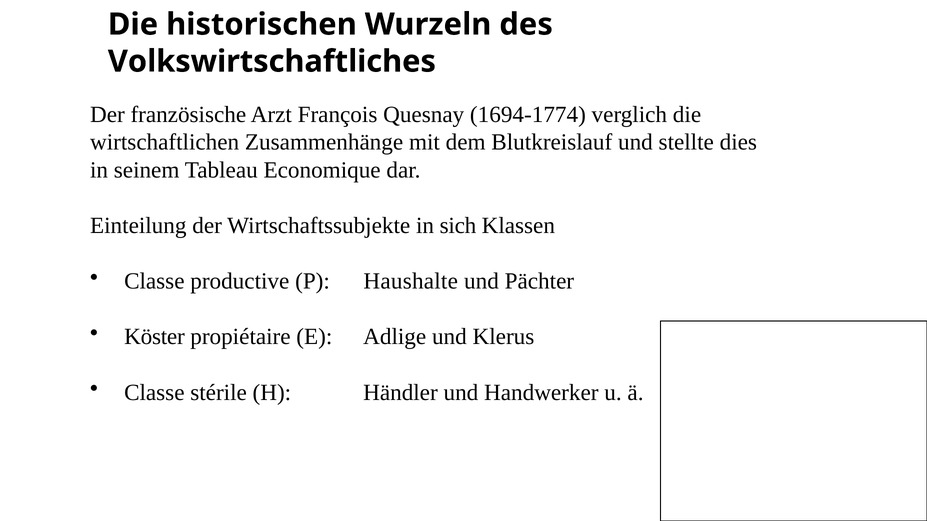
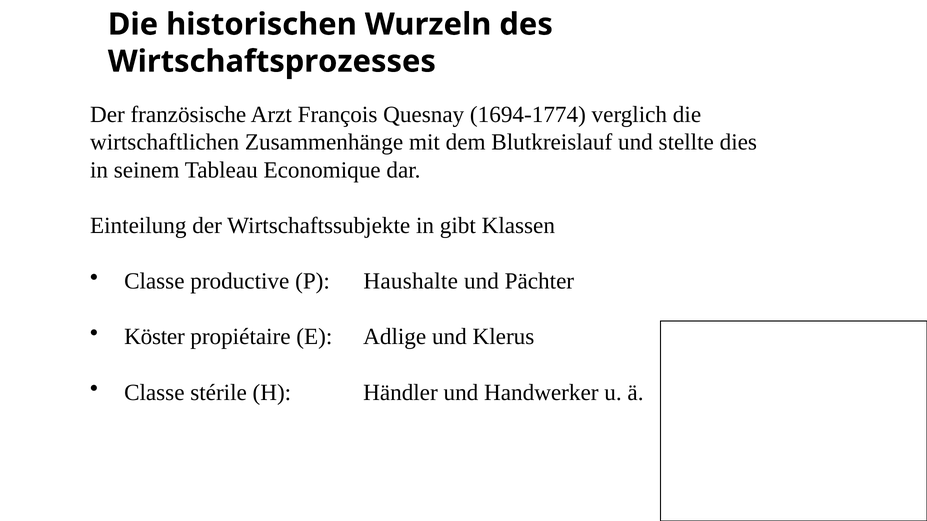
Volkswirtschaftliches: Volkswirtschaftliches -> Wirtschaftsprozesses
sich: sich -> gibt
